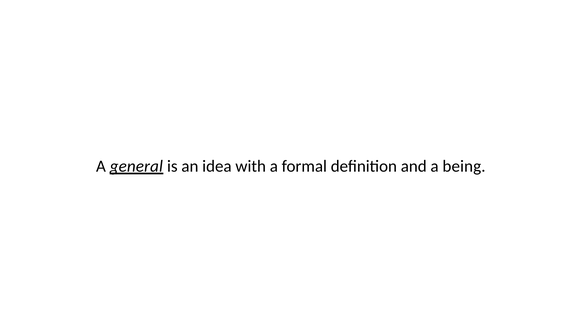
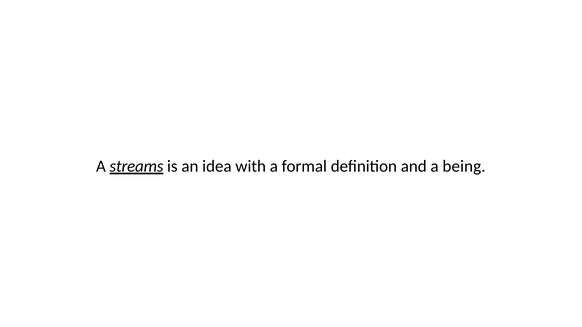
general: general -> streams
